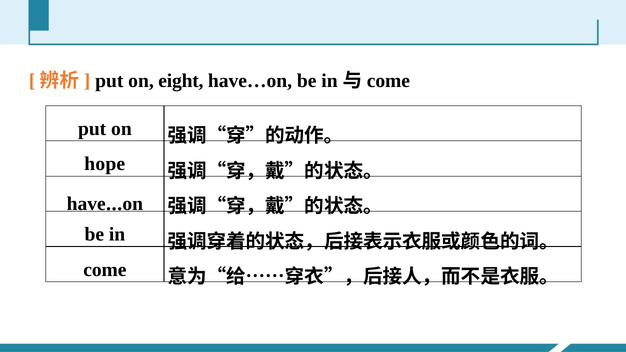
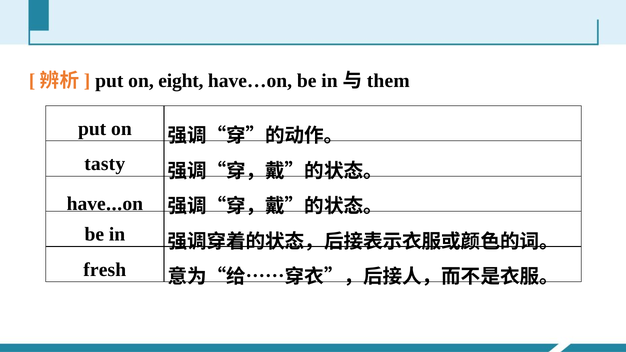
come at (388, 81): come -> them
hope: hope -> tasty
come at (105, 270): come -> fresh
